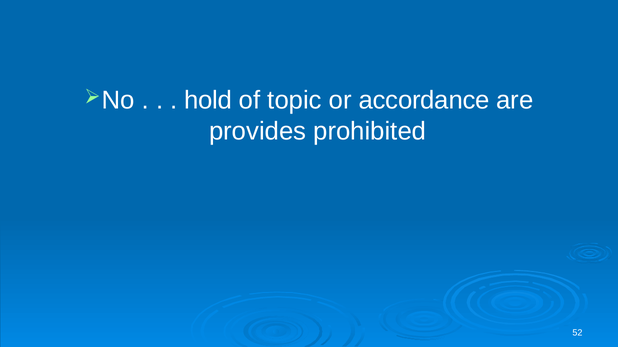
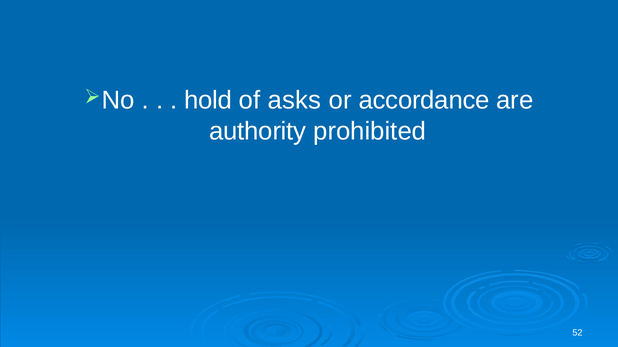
topic: topic -> asks
provides: provides -> authority
